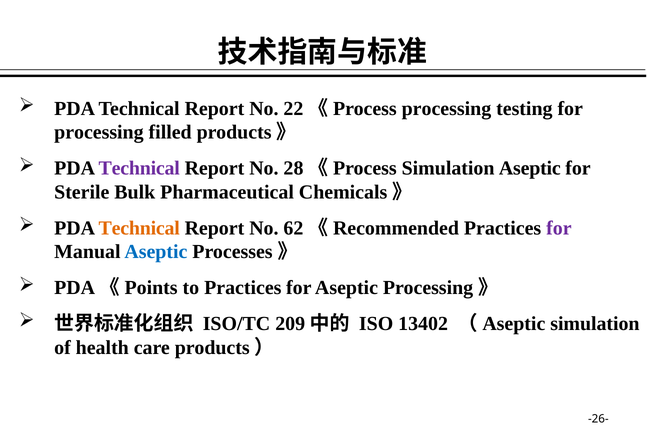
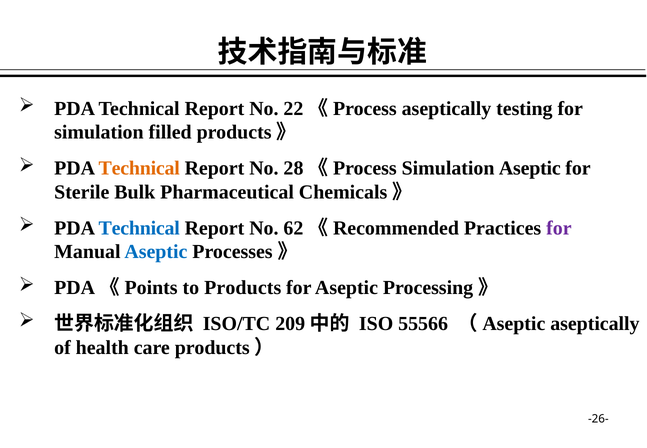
22《Process processing: processing -> aseptically
processing at (99, 132): processing -> simulation
Technical at (139, 168) colour: purple -> orange
Technical at (139, 228) colour: orange -> blue
to Practices: Practices -> Products
13402: 13402 -> 55566
（Aseptic simulation: simulation -> aseptically
